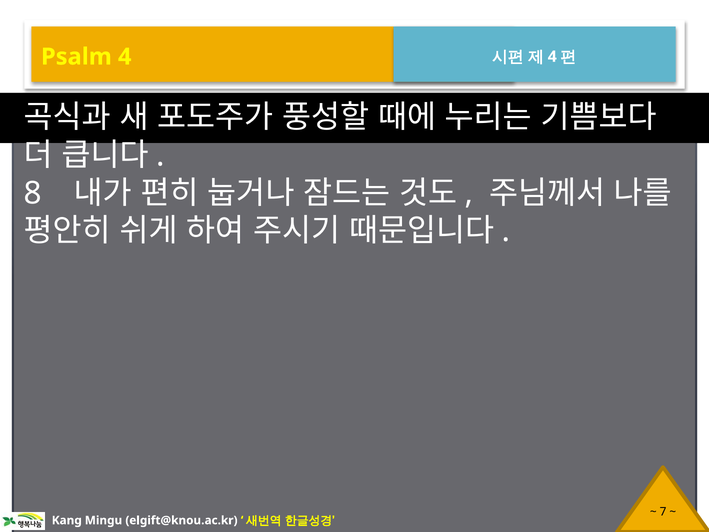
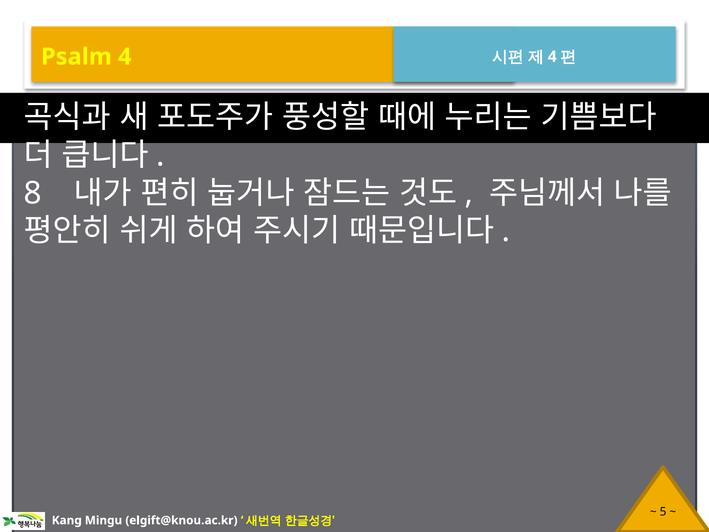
7: 7 -> 5
